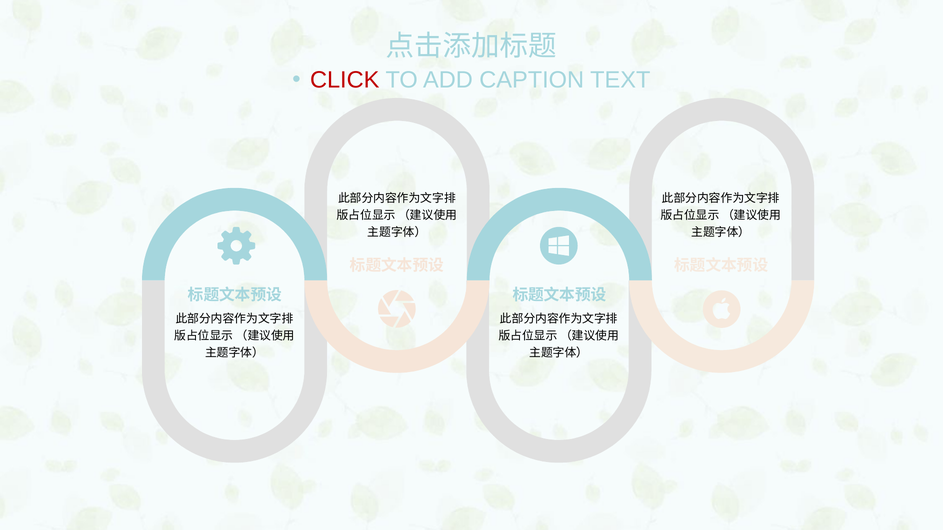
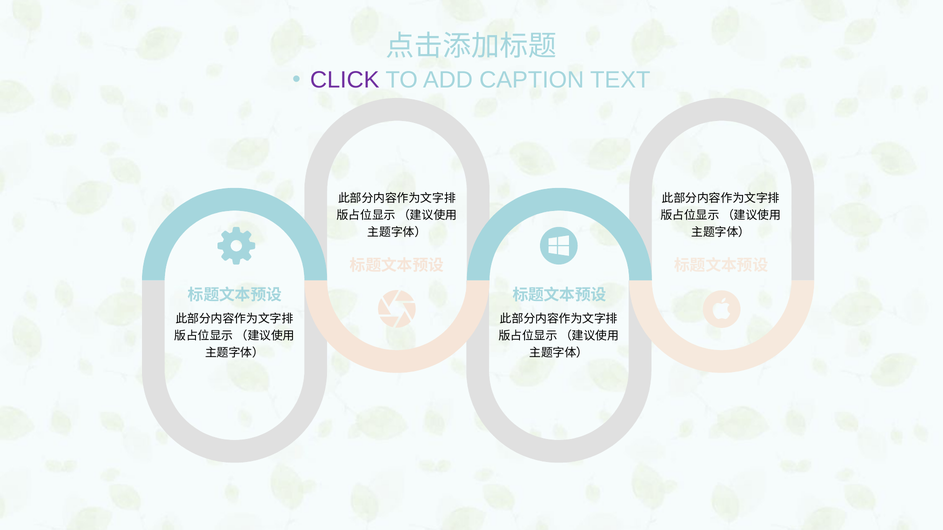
CLICK colour: red -> purple
